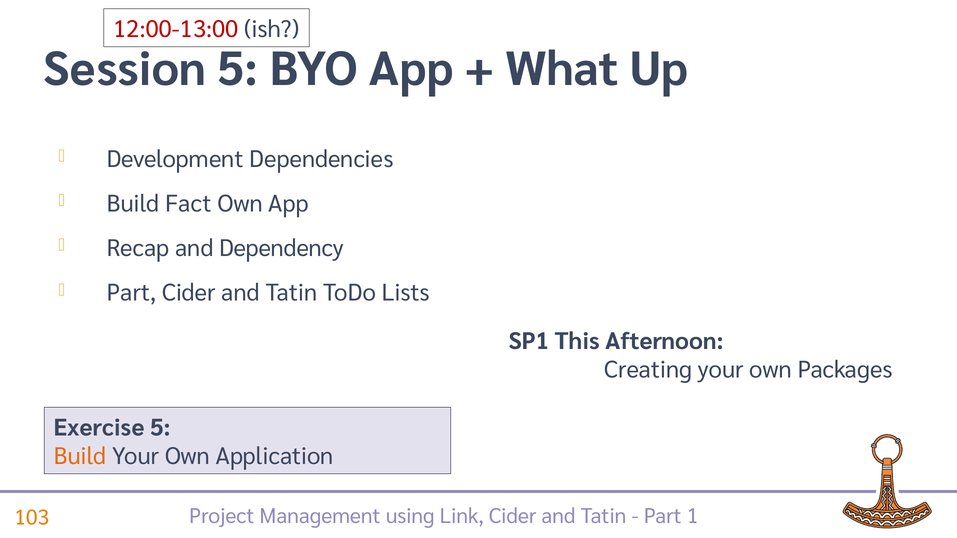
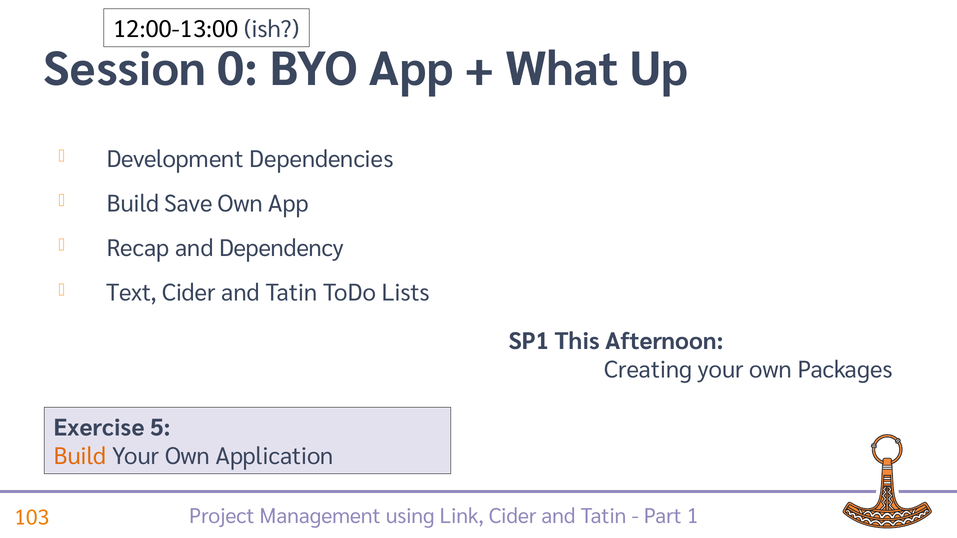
12:00-13:00 colour: red -> black
Session 5: 5 -> 0
Fact: Fact -> Save
Part at (131, 293): Part -> Text
